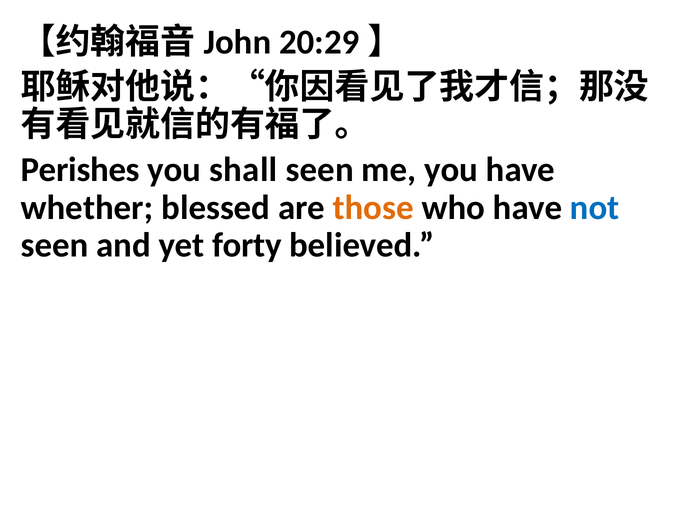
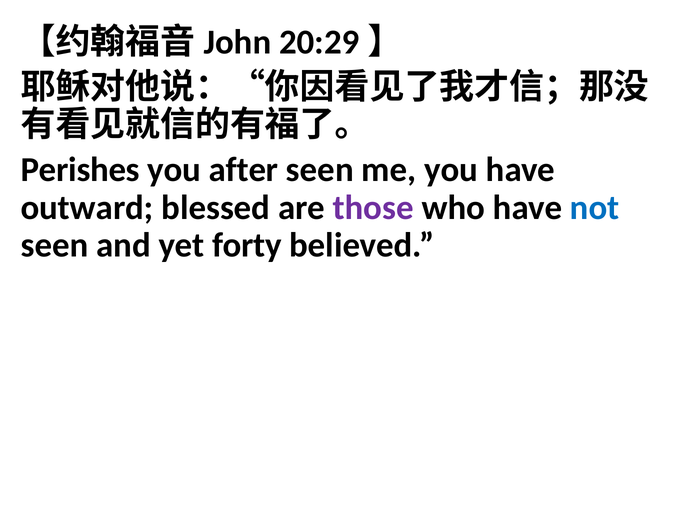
shall: shall -> after
whether: whether -> outward
those colour: orange -> purple
